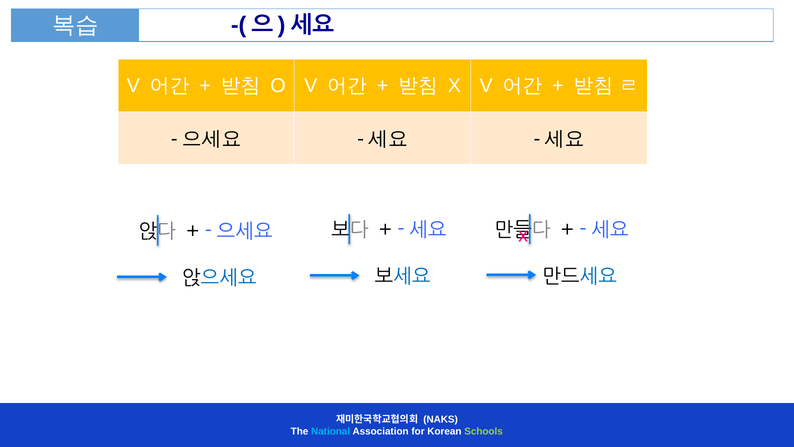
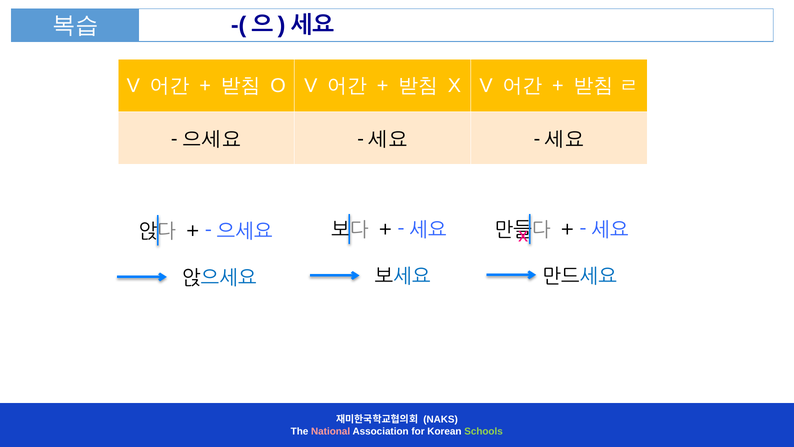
National colour: light blue -> pink
